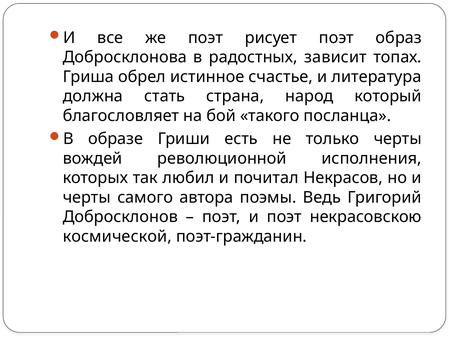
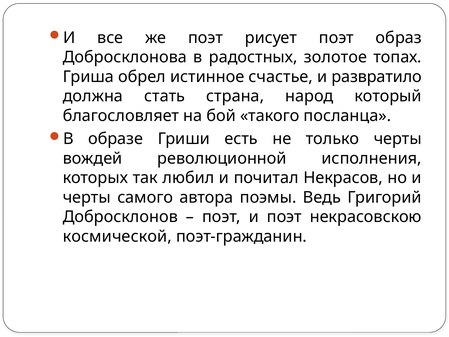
зависит: зависит -> золотое
литература: литература -> развратило
